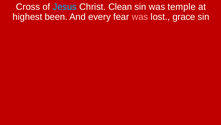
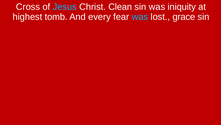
temple: temple -> iniquity
been: been -> tomb
was at (140, 17) colour: pink -> light blue
